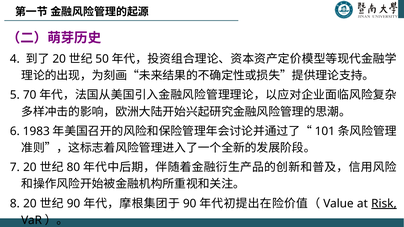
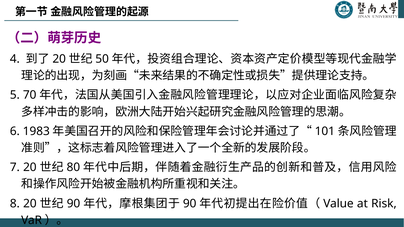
Risk underline: present -> none
